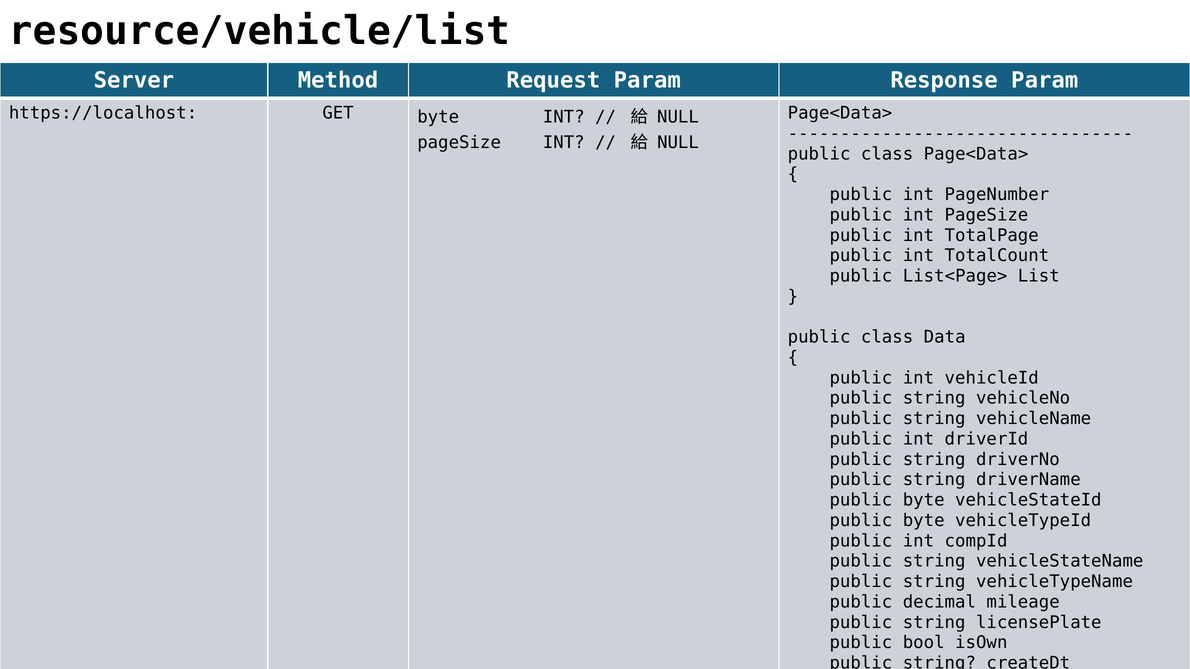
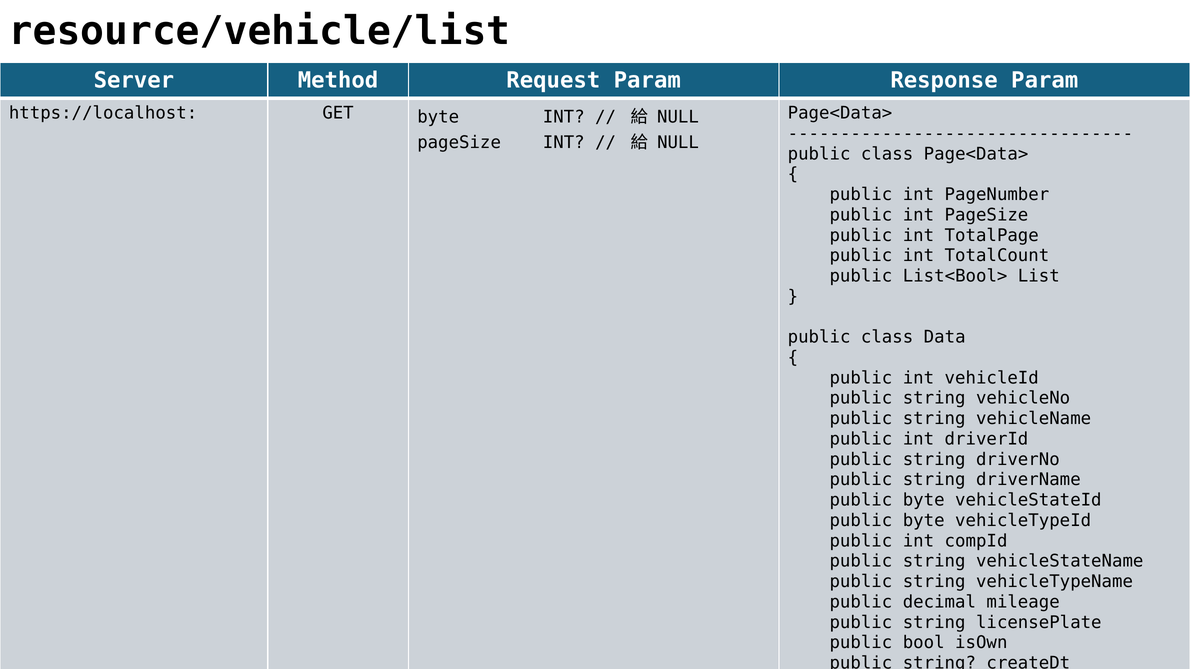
List<Page>: List<Page> -> List<Bool>
